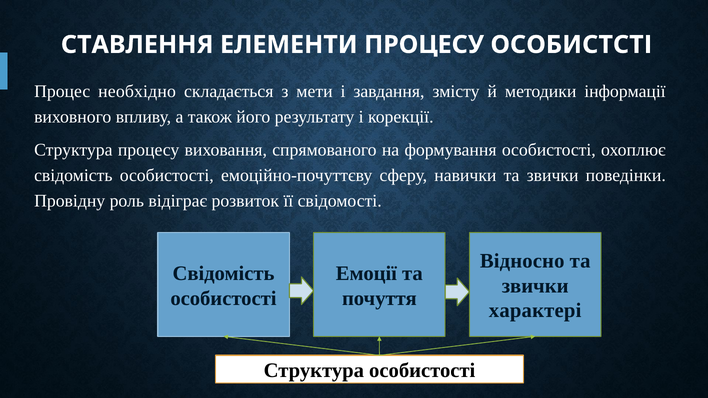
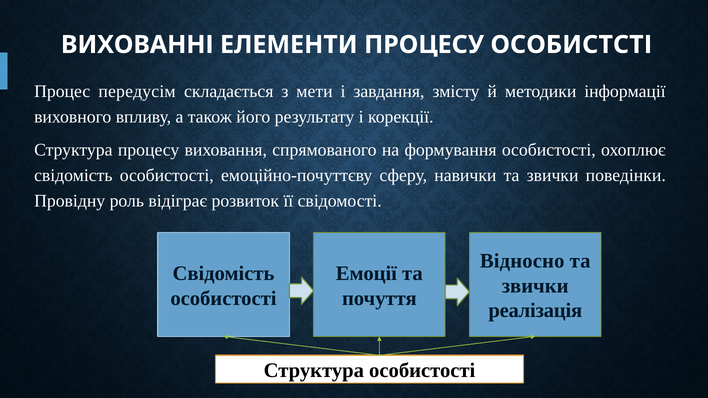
СТАВЛЕННЯ: СТАВЛЕННЯ -> ВИХОВАННІ
необхідно: необхідно -> передусім
характері: характері -> реалізація
